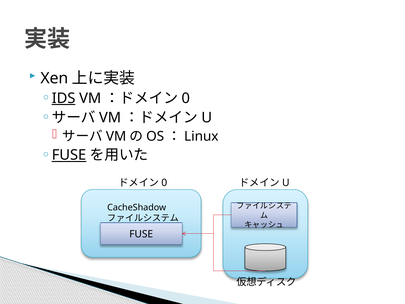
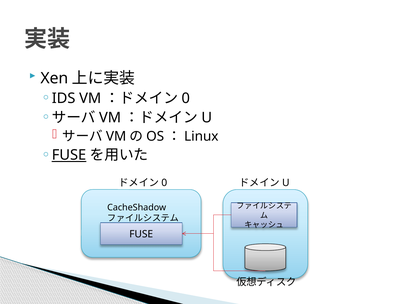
IDS underline: present -> none
